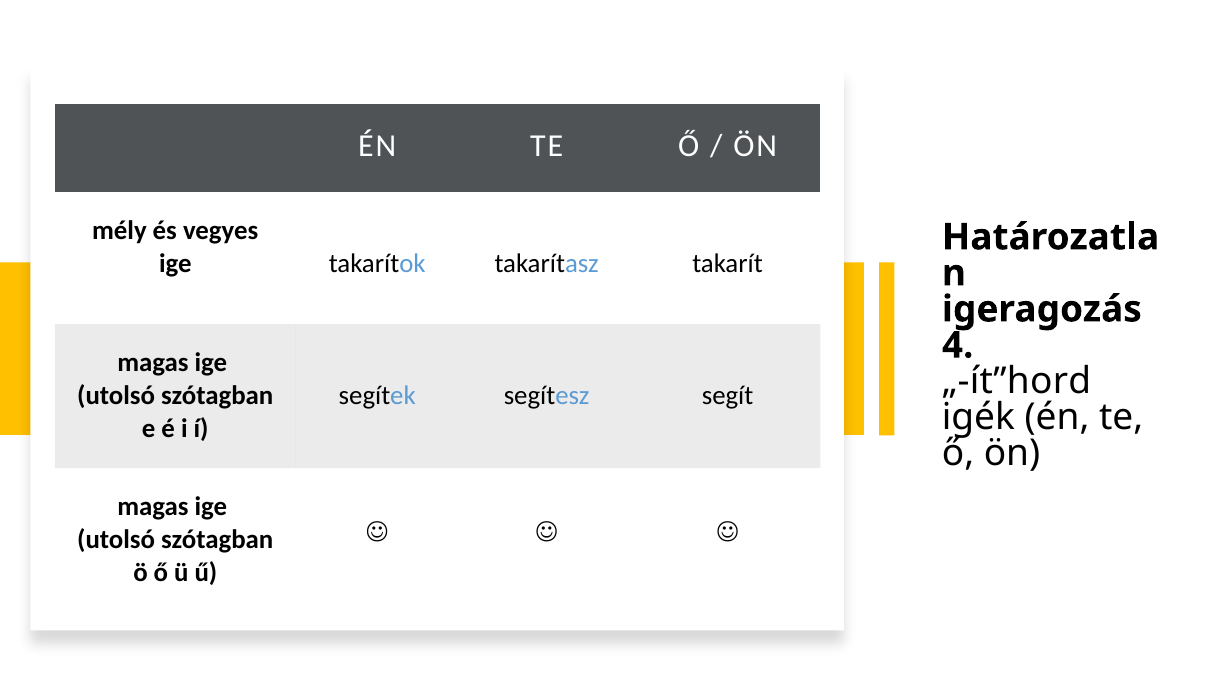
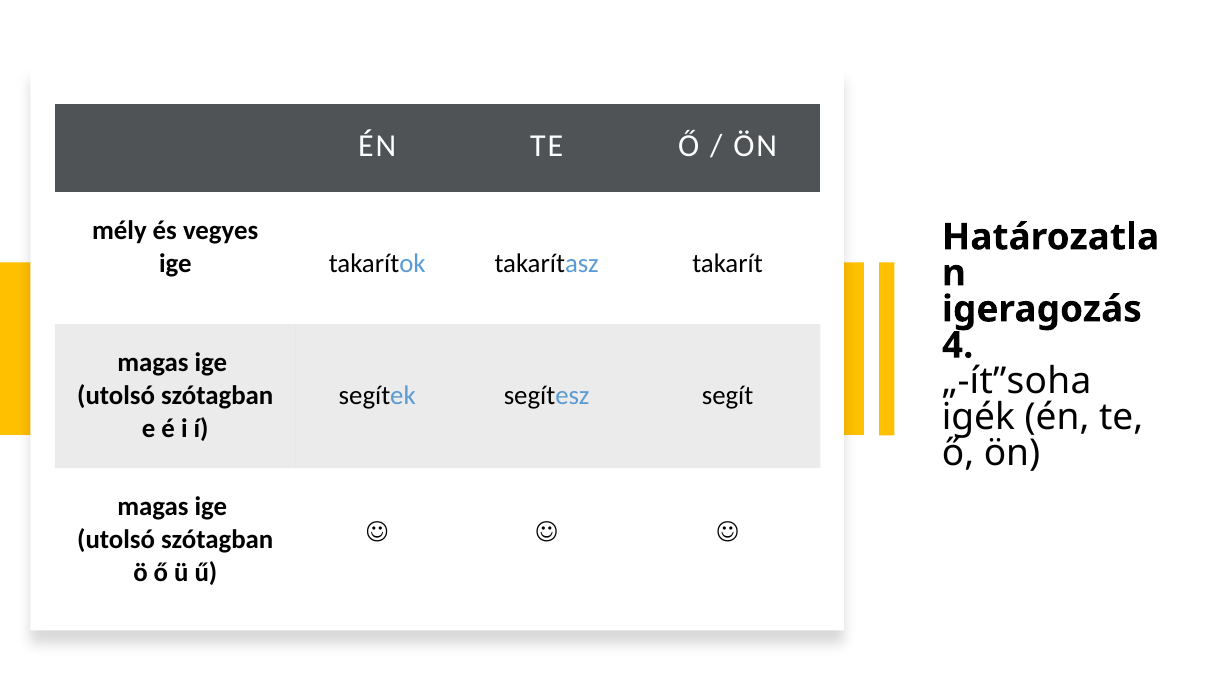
„-ít”hord: „-ít”hord -> „-ít”soha
